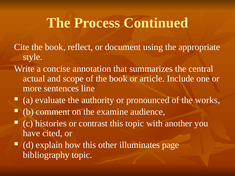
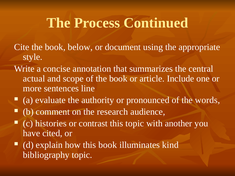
reflect: reflect -> below
works: works -> words
examine: examine -> research
this other: other -> book
page: page -> kind
